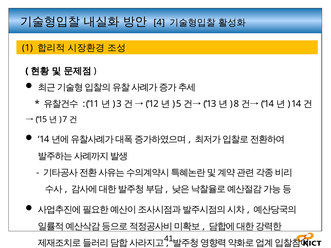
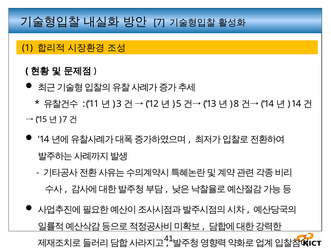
4: 4 -> 7
